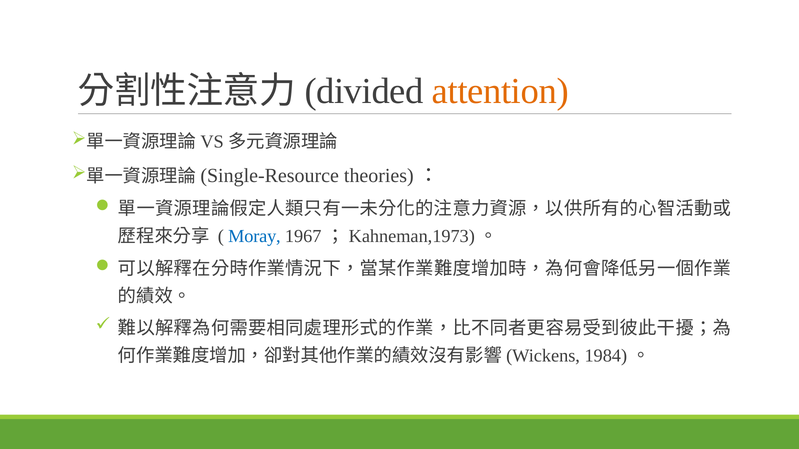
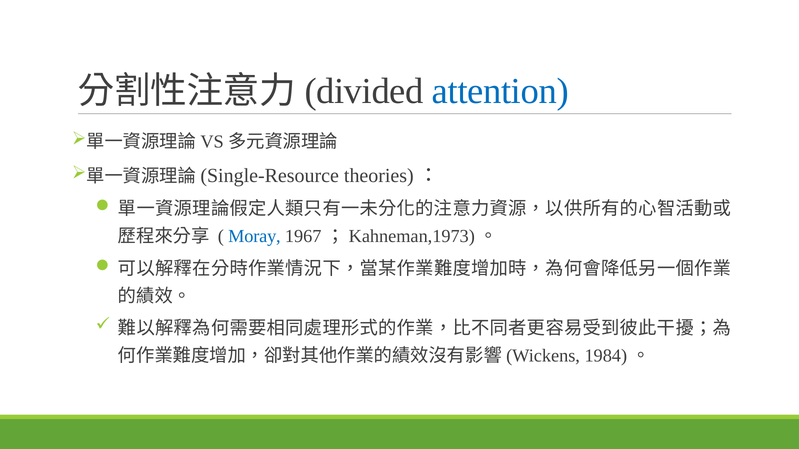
attention colour: orange -> blue
